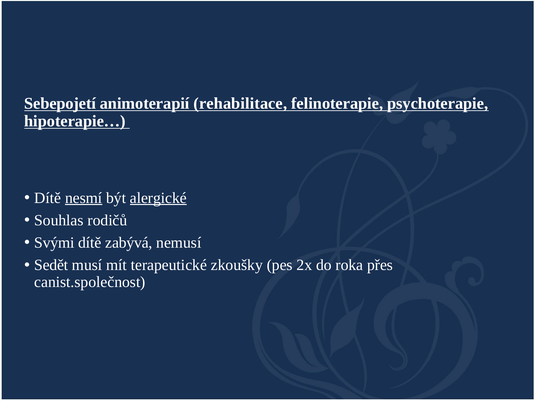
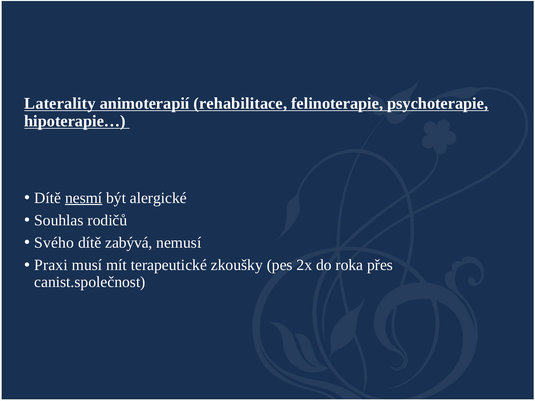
Sebepojetí: Sebepojetí -> Laterality
alergické underline: present -> none
Svými: Svými -> Svého
Sedět: Sedět -> Praxi
